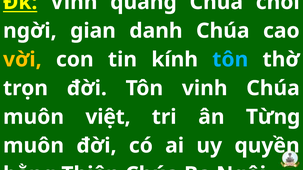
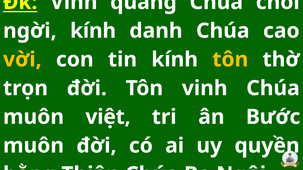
ngời gian: gian -> kính
tôn at (230, 60) colour: light blue -> yellow
Từng: Từng -> Bước
